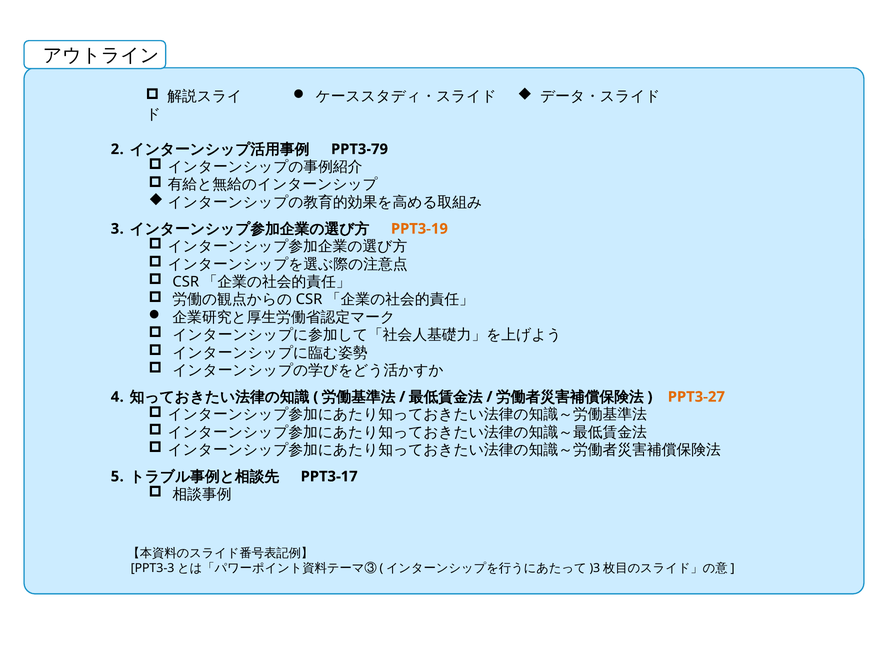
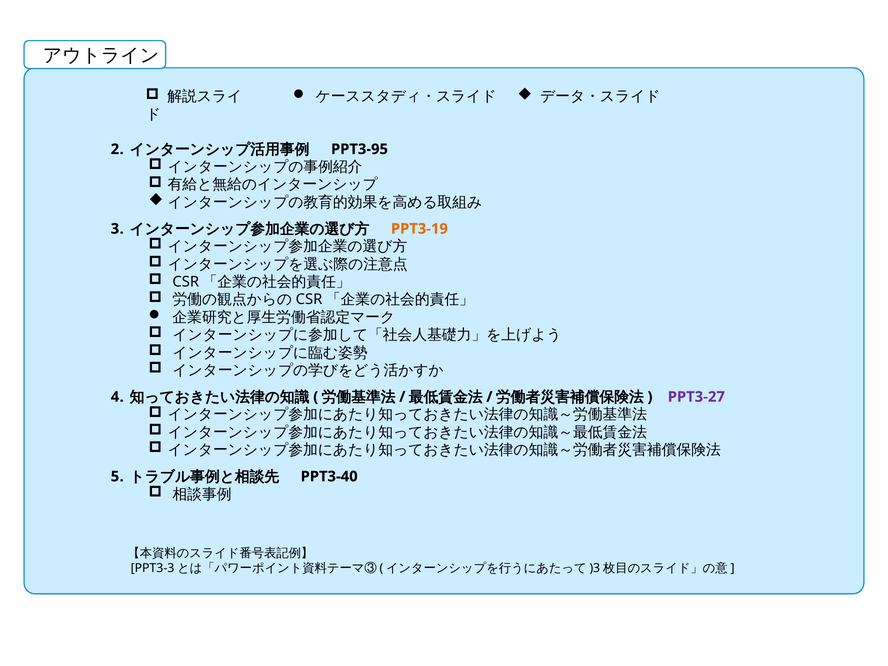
PPT3-79: PPT3-79 -> PPT3-95
PPT3-27 colour: orange -> purple
PPT3-17: PPT3-17 -> PPT3-40
